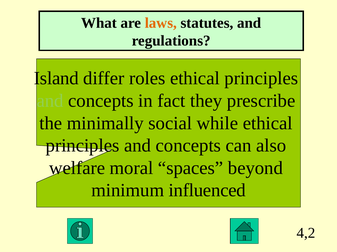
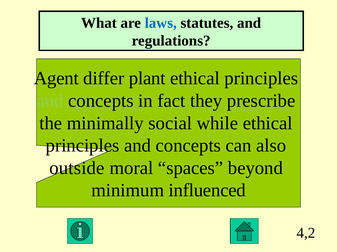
laws colour: orange -> blue
Island: Island -> Agent
roles: roles -> plant
welfare: welfare -> outside
